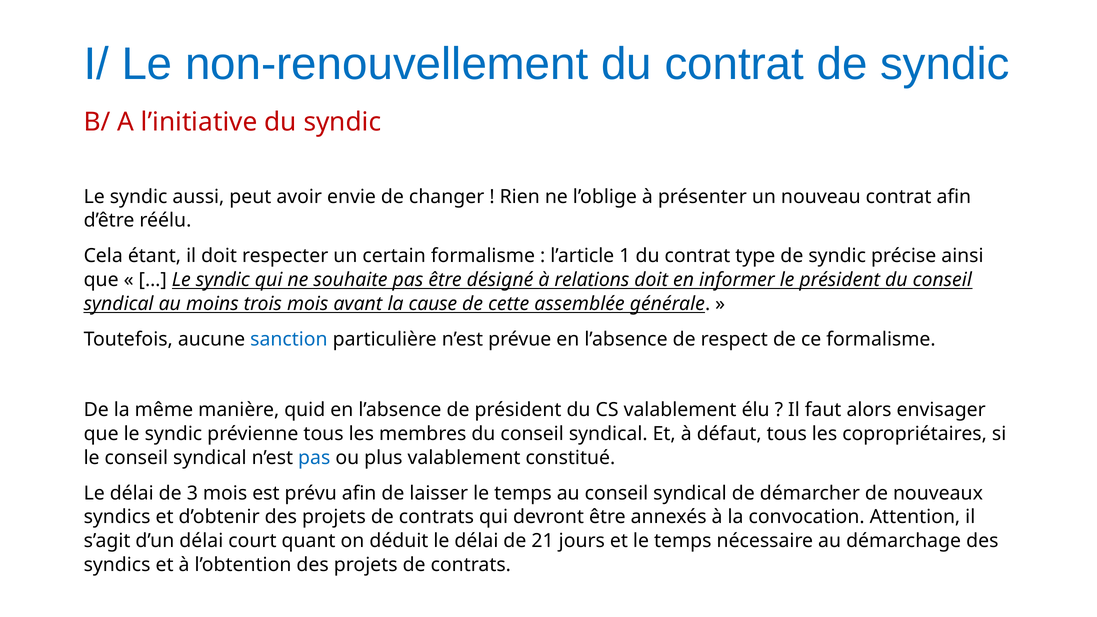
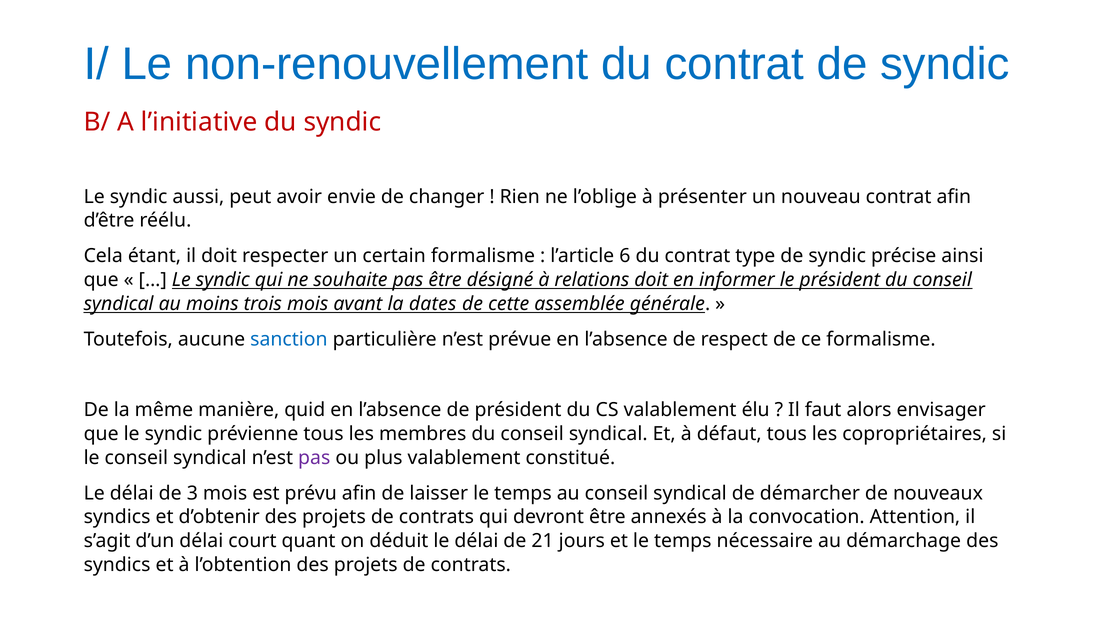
1: 1 -> 6
cause: cause -> dates
pas at (314, 458) colour: blue -> purple
